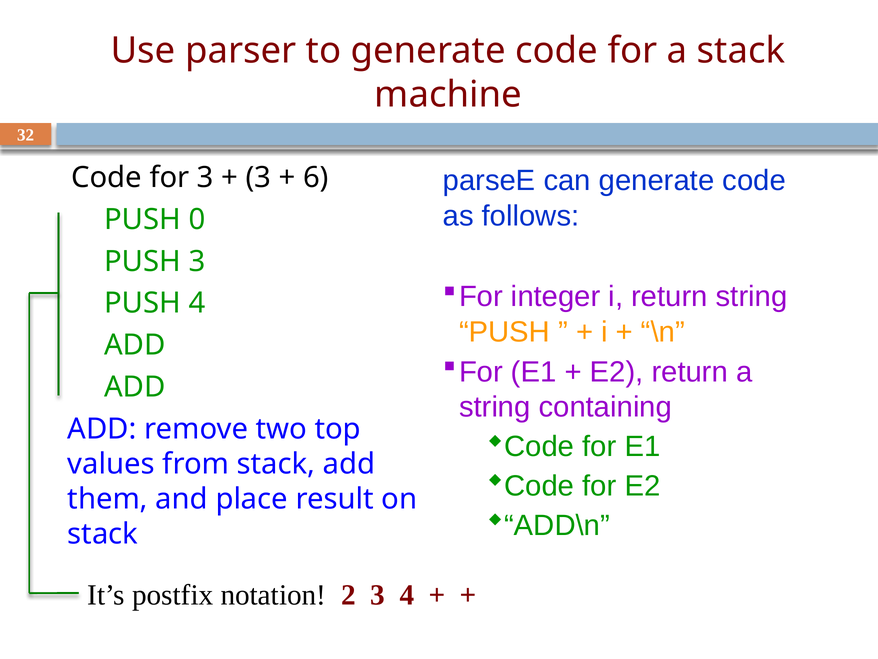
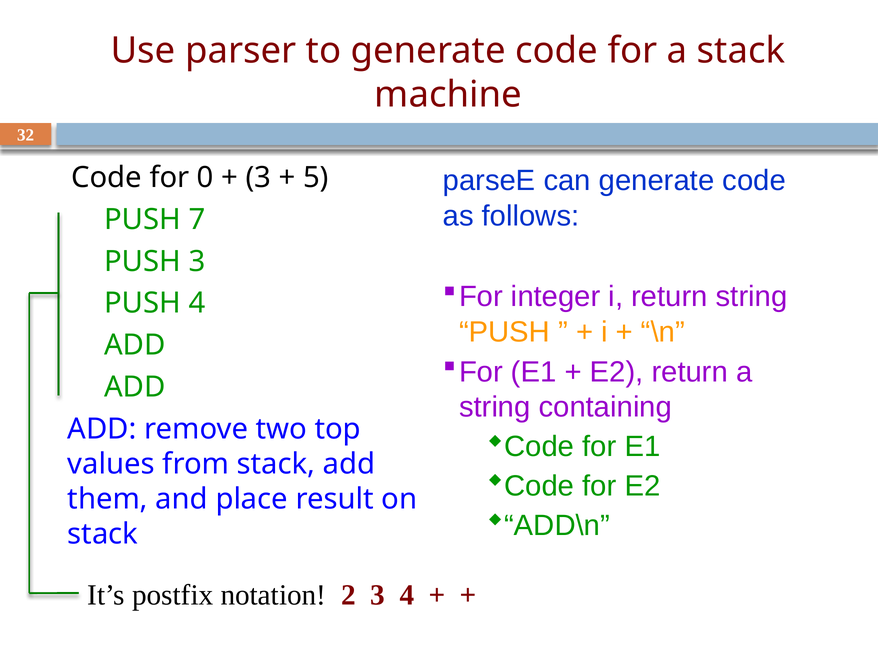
for 3: 3 -> 0
6: 6 -> 5
0: 0 -> 7
